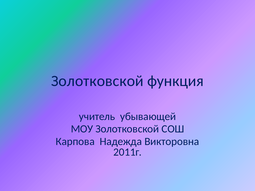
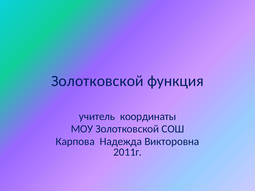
убывающей: убывающей -> координаты
